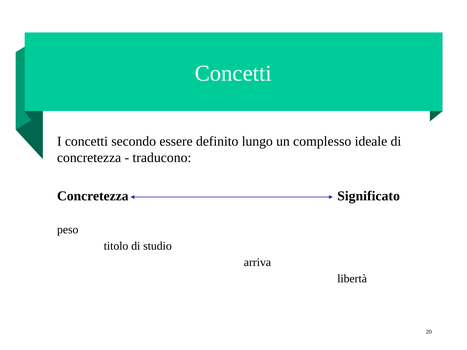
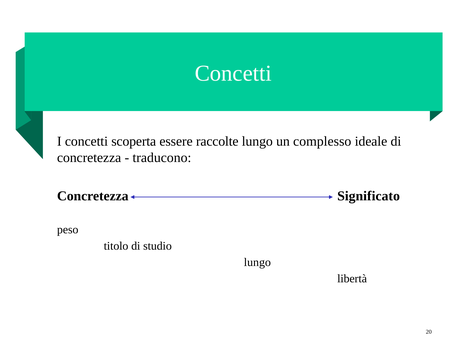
secondo: secondo -> scoperta
definito: definito -> raccolte
arriva at (257, 262): arriva -> lungo
